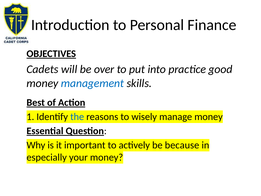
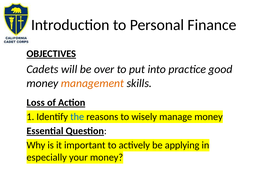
management colour: blue -> orange
Best: Best -> Loss
because: because -> applying
